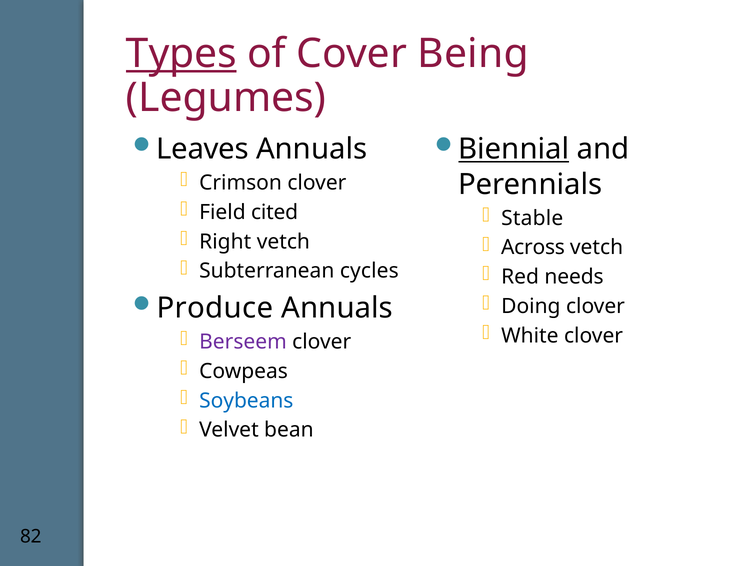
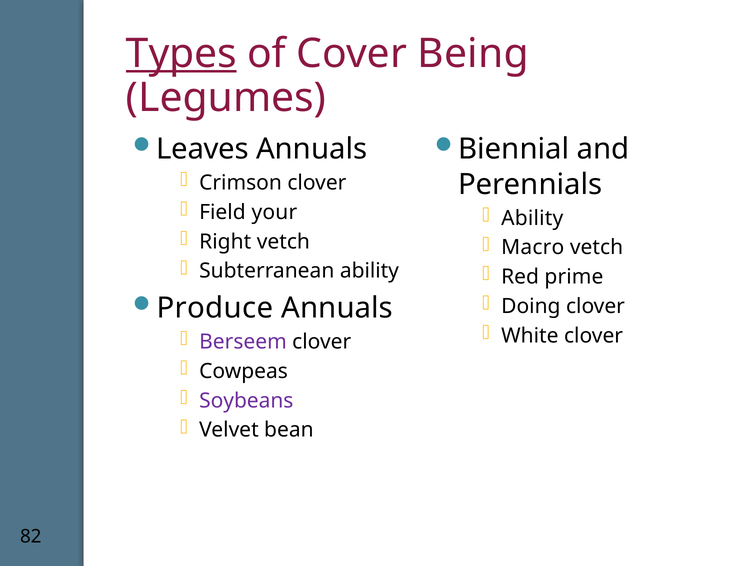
Biennial underline: present -> none
cited: cited -> your
Stable at (532, 218): Stable -> Ability
Across: Across -> Macro
Subterranean cycles: cycles -> ability
needs: needs -> prime
Soybeans colour: blue -> purple
